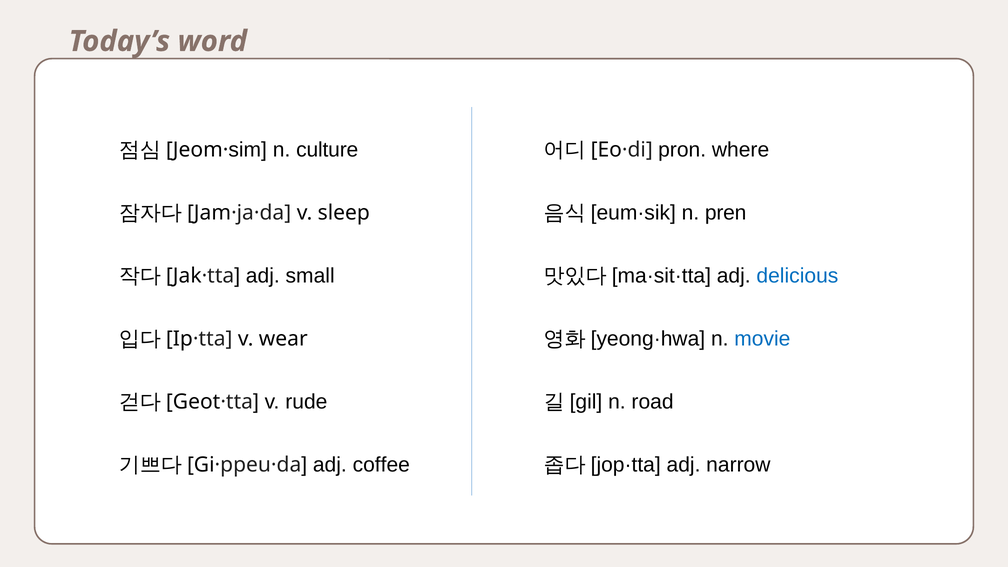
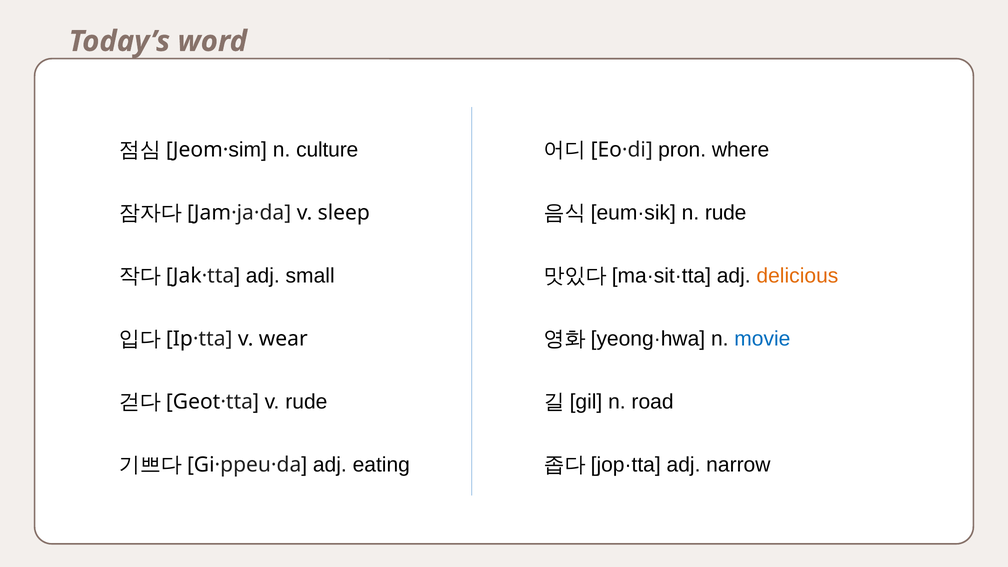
n pren: pren -> rude
delicious colour: blue -> orange
coffee: coffee -> eating
